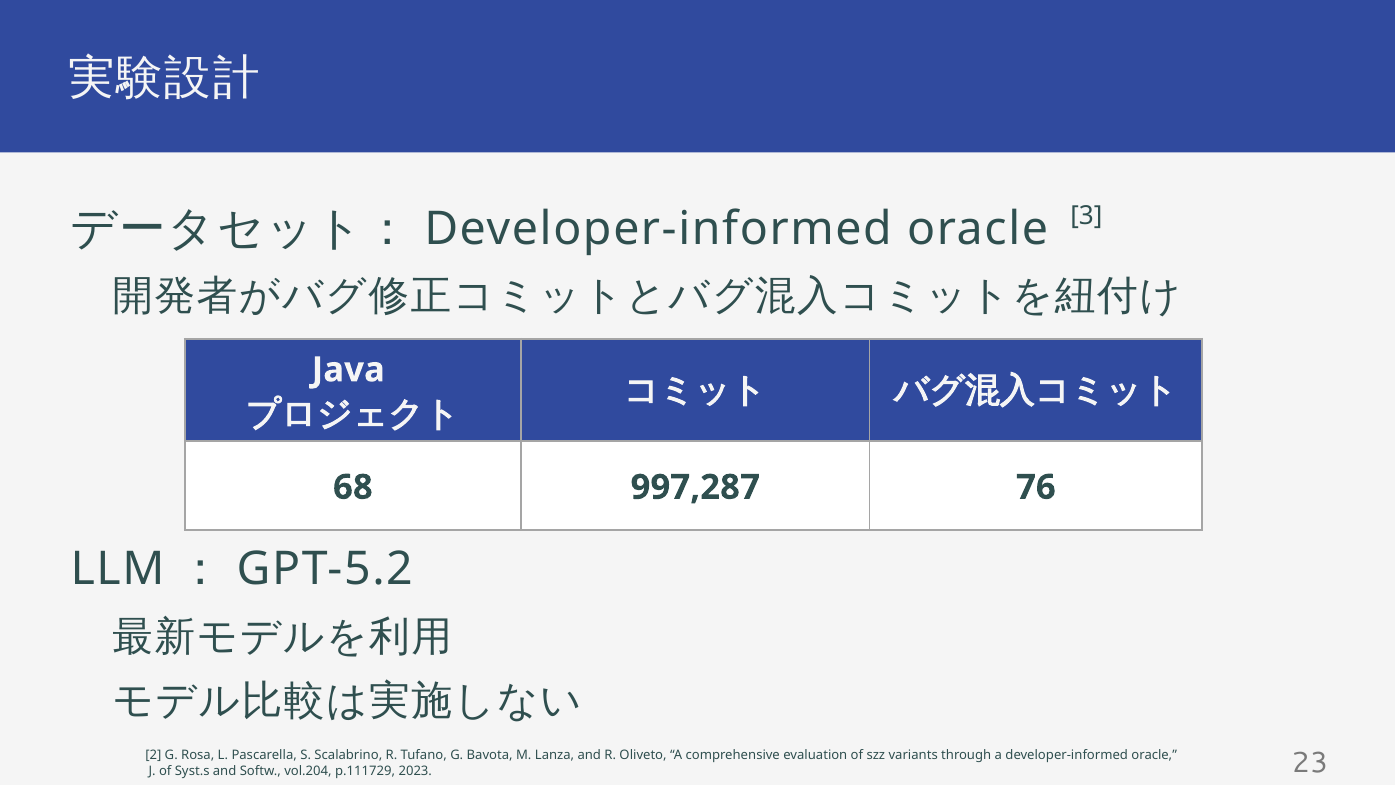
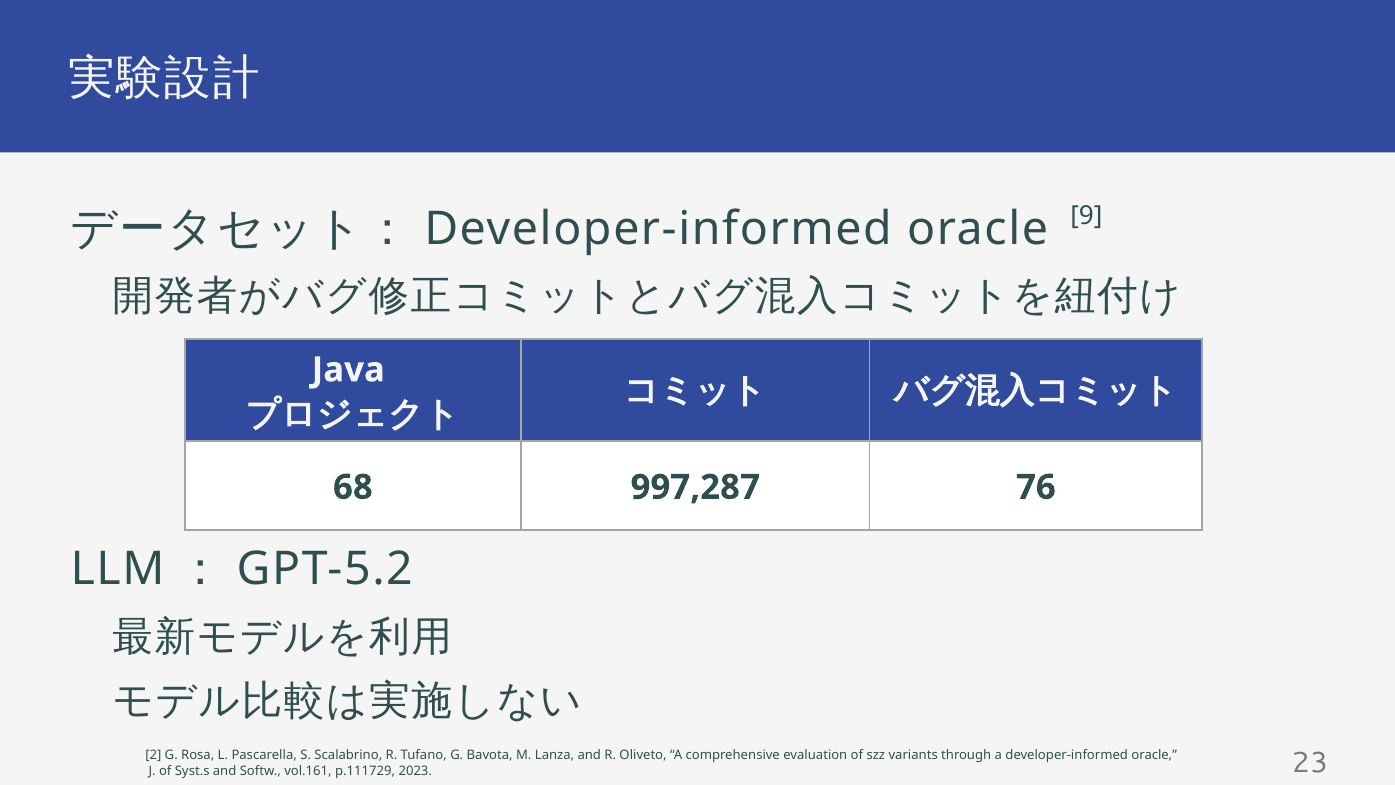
3: 3 -> 9
vol.204: vol.204 -> vol.161
